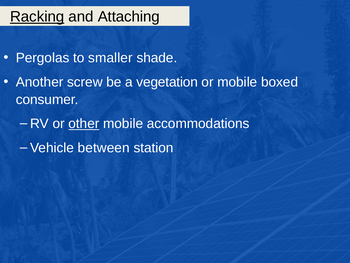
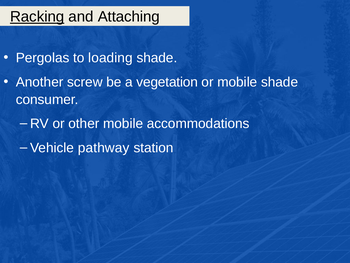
smaller: smaller -> loading
mobile boxed: boxed -> shade
other underline: present -> none
between: between -> pathway
